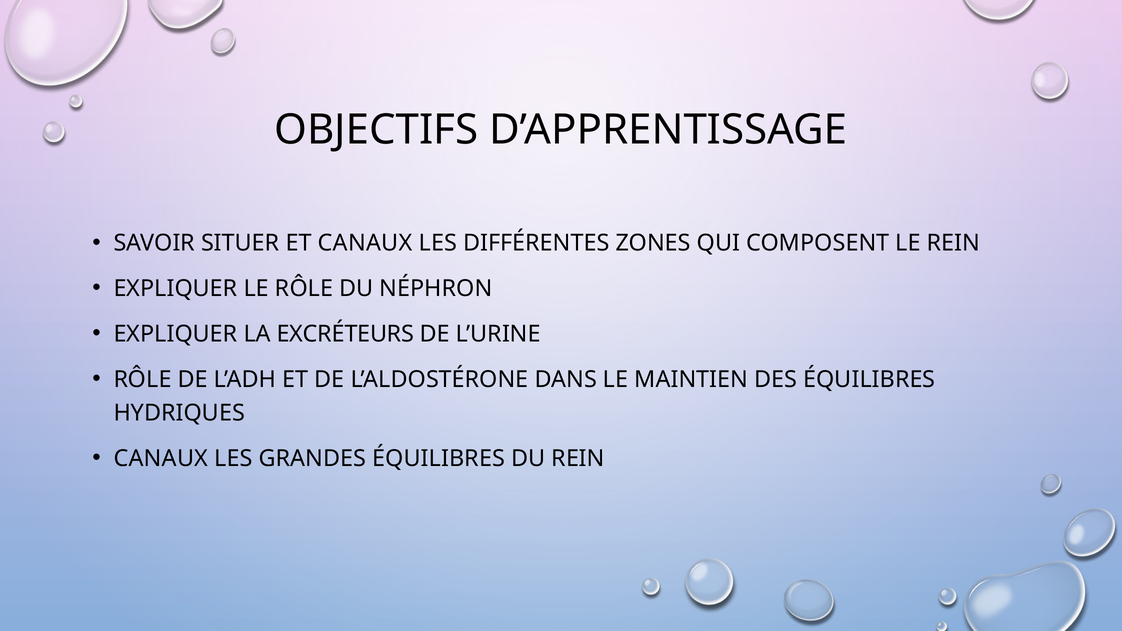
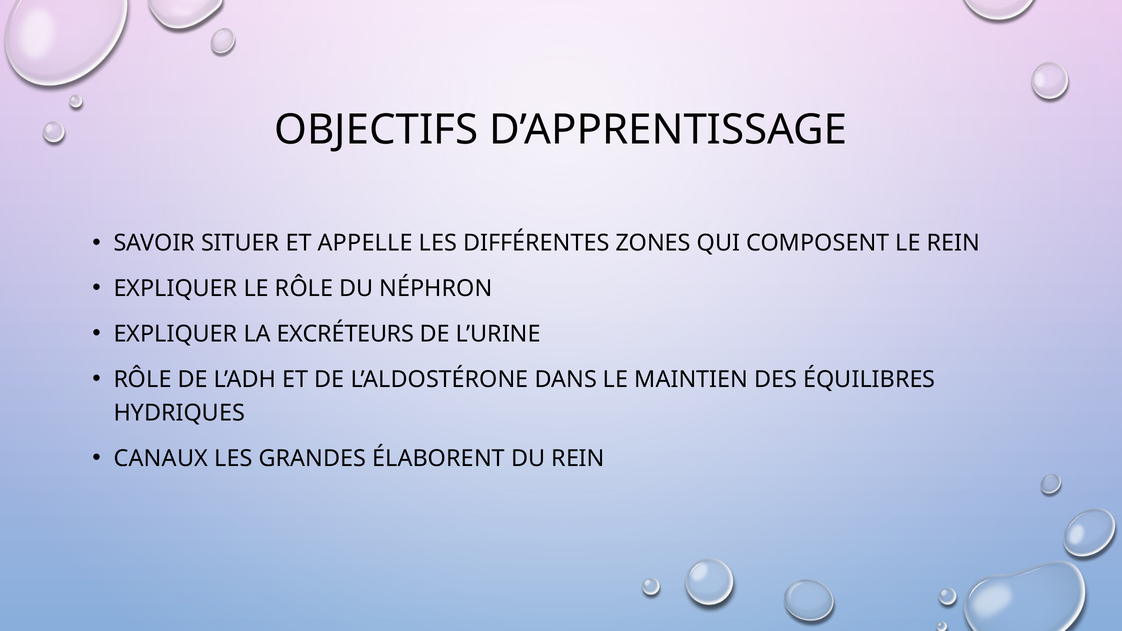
ET CANAUX: CANAUX -> APPELLE
GRANDES ÉQUILIBRES: ÉQUILIBRES -> ÉLABORENT
